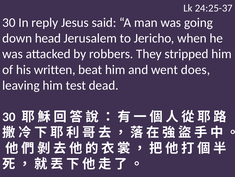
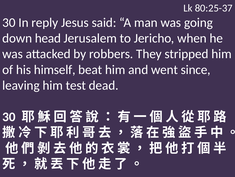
24:25-37: 24:25-37 -> 80:25-37
written: written -> himself
does: does -> since
